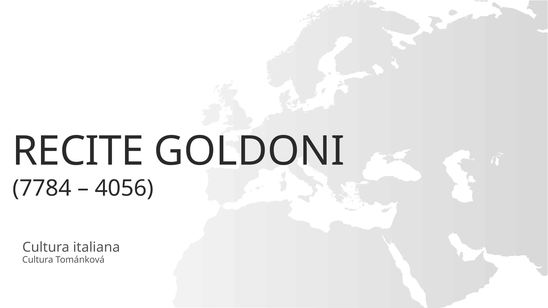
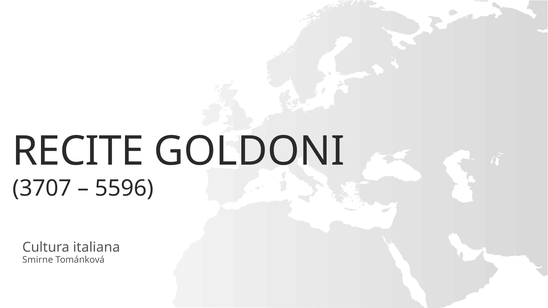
7784: 7784 -> 3707
4056: 4056 -> 5596
Cultura at (38, 260): Cultura -> Smirne
